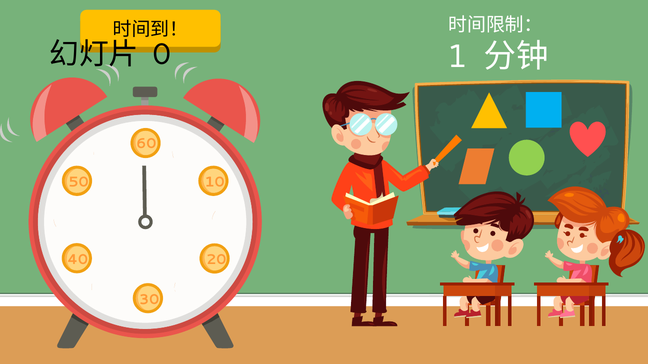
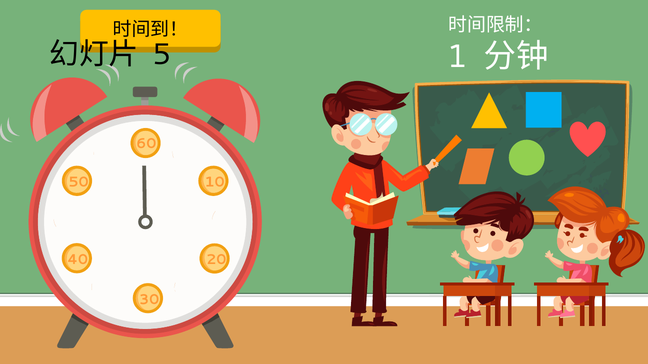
0: 0 -> 5
